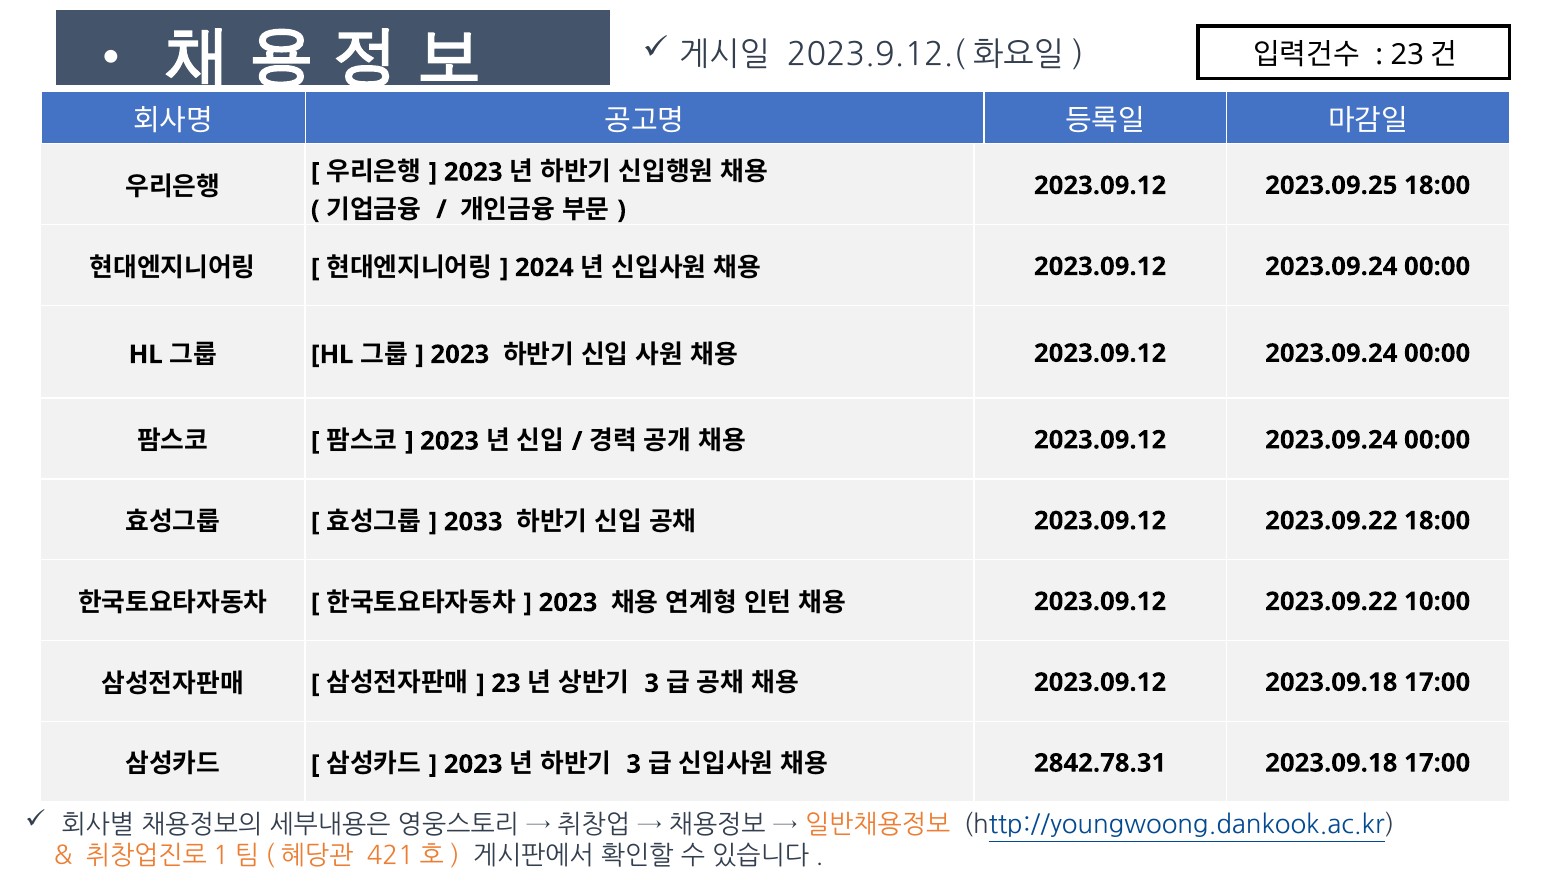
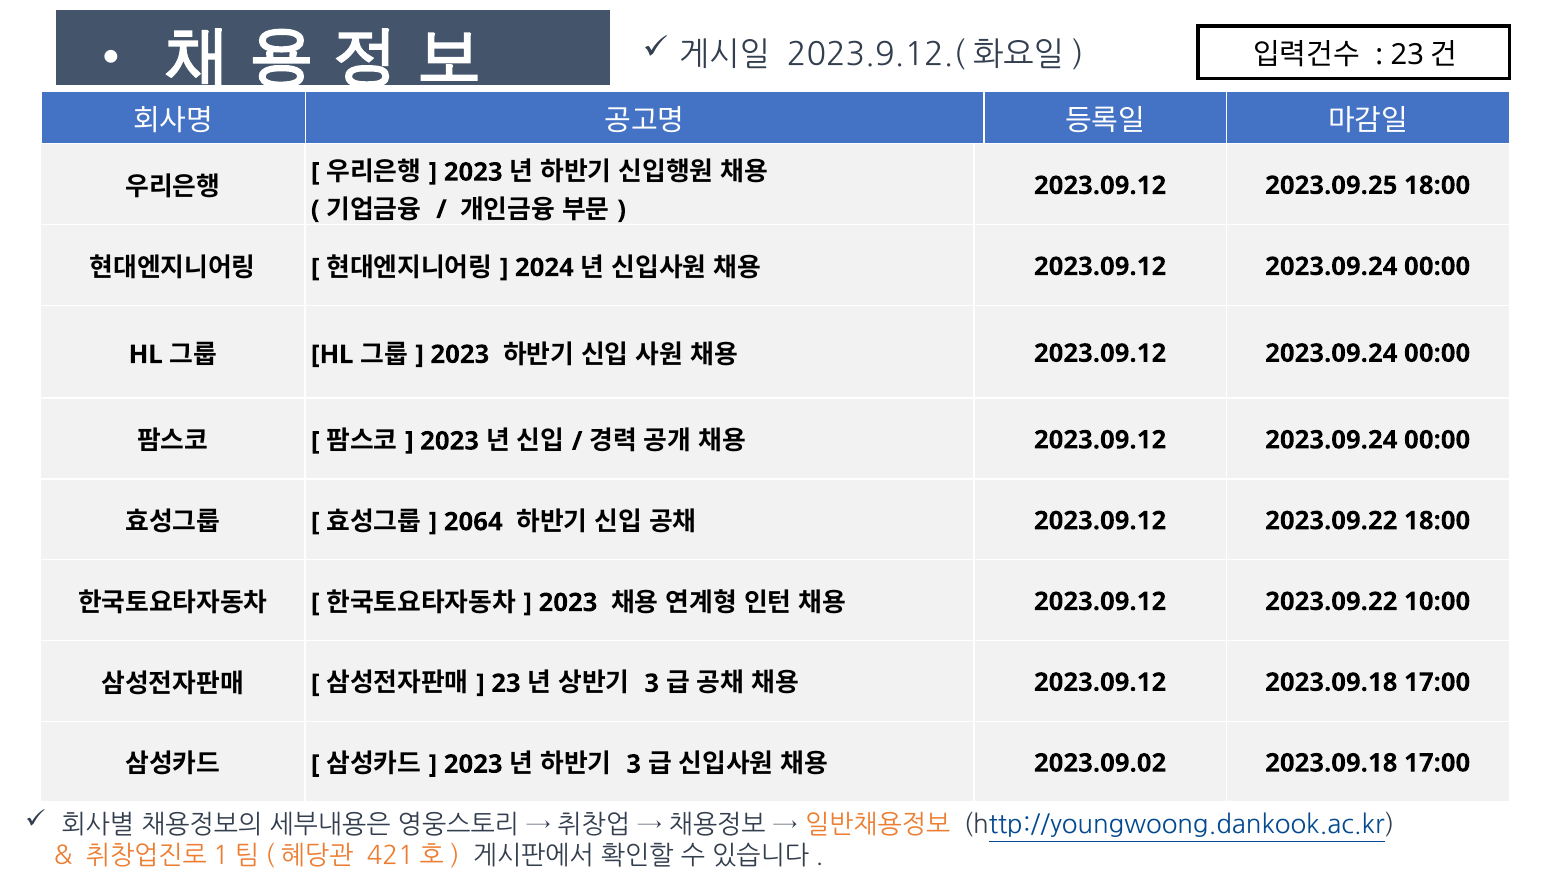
2033: 2033 -> 2064
2842.78.31: 2842.78.31 -> 2023.09.02
